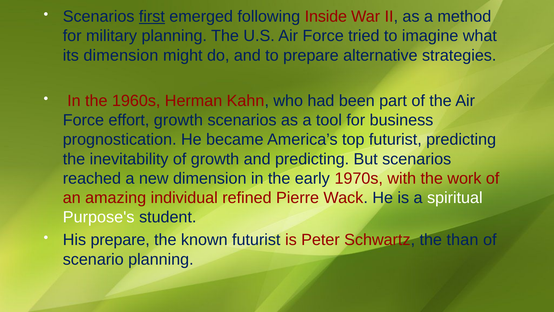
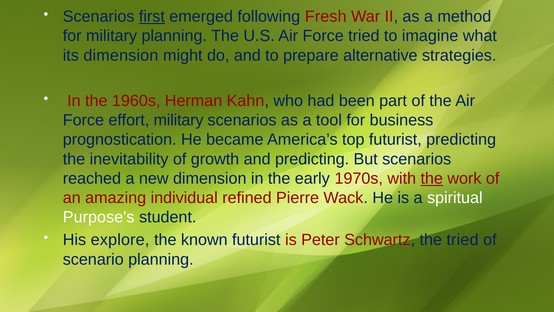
Inside: Inside -> Fresh
effort growth: growth -> military
the at (432, 178) underline: none -> present
His prepare: prepare -> explore
the than: than -> tried
